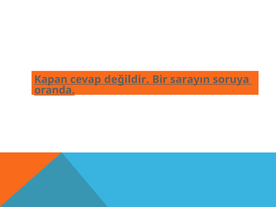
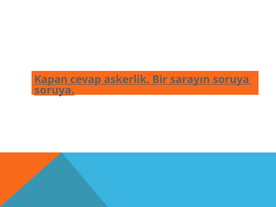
değildir: değildir -> askerlik
oranda at (54, 90): oranda -> soruya
